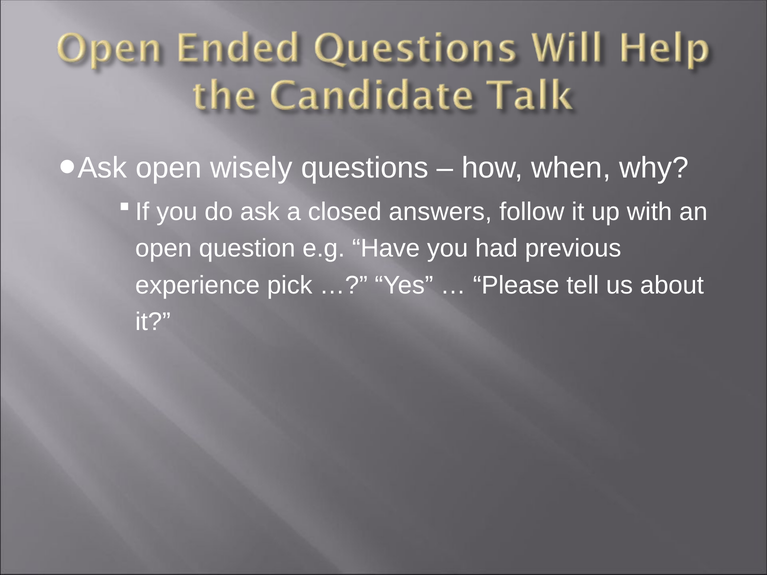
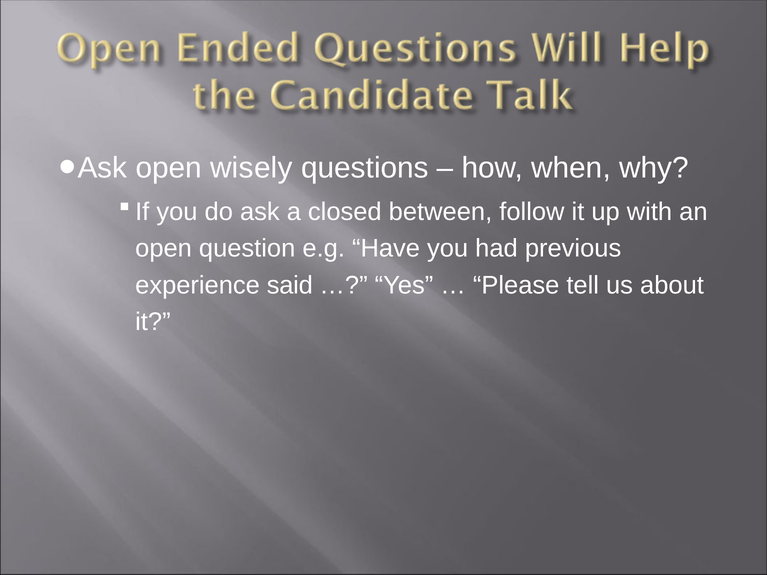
answers: answers -> between
pick: pick -> said
